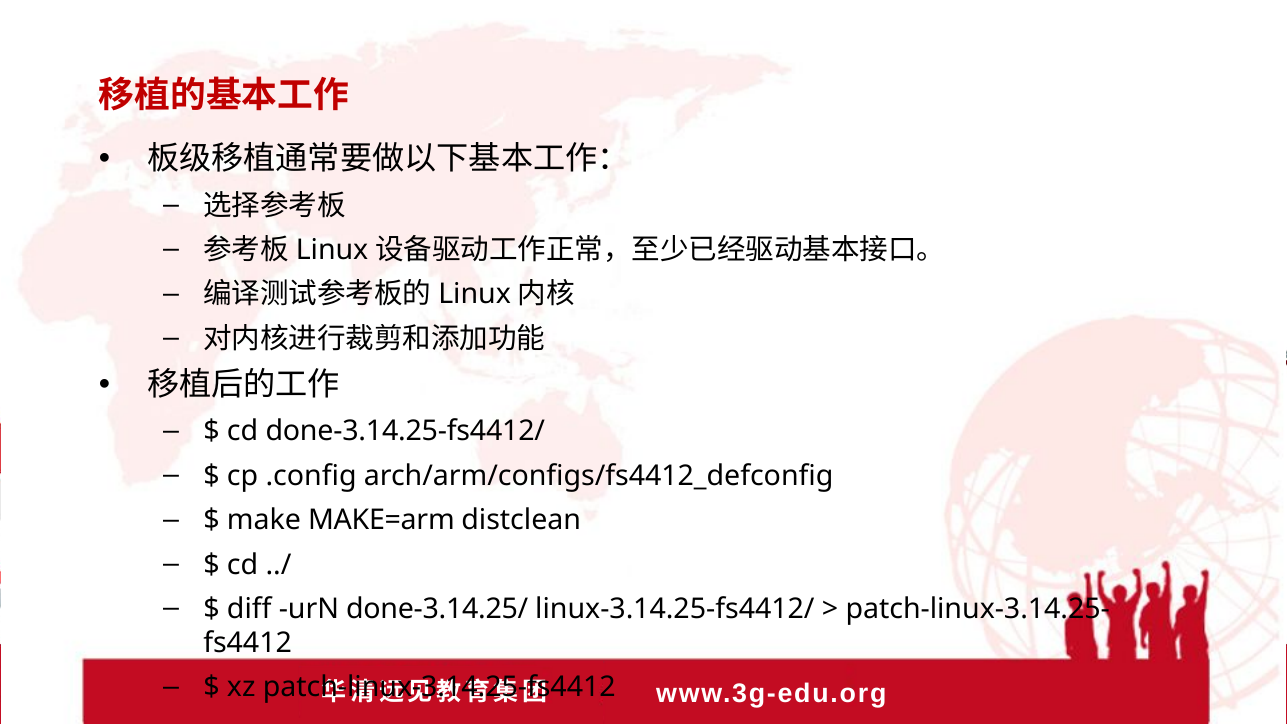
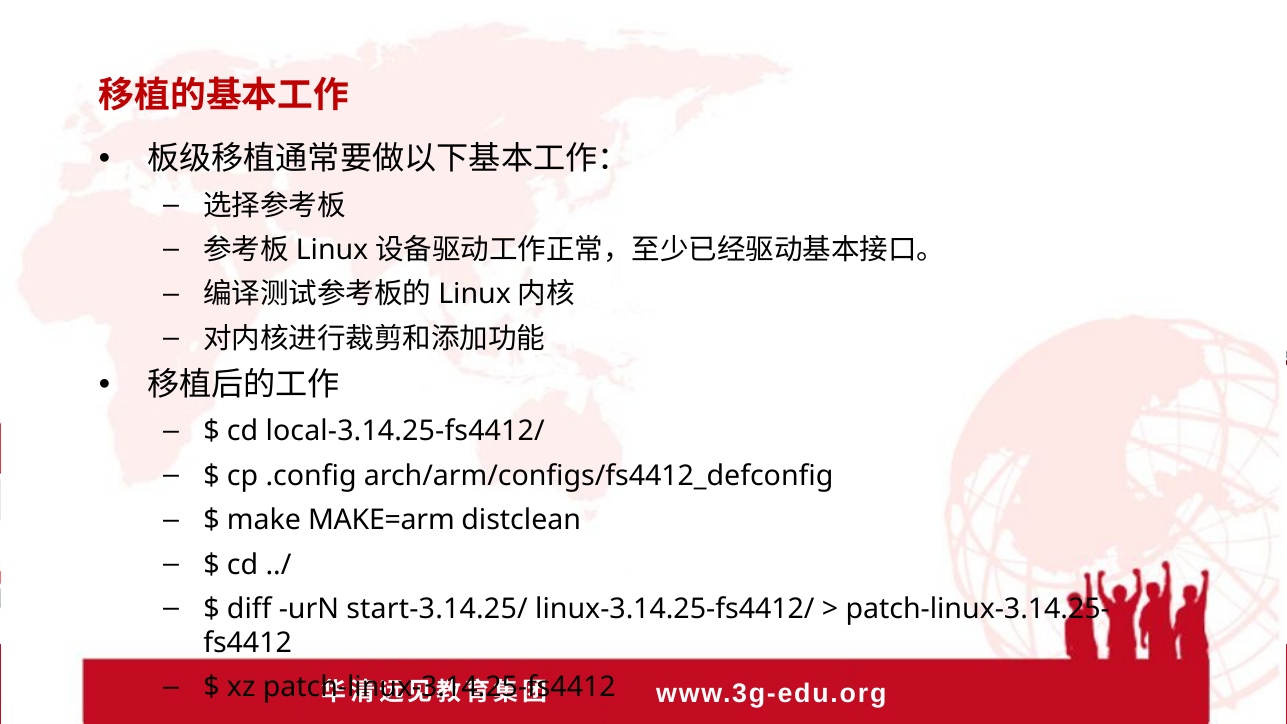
done-3.14.25-fs4412/: done-3.14.25-fs4412/ -> local-3.14.25-fs4412/
done-3.14.25/: done-3.14.25/ -> start-3.14.25/
